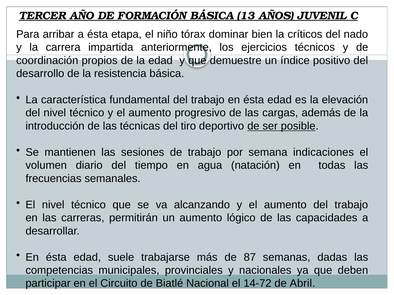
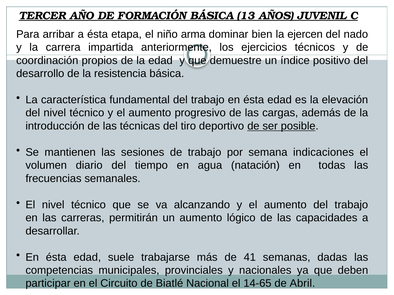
tórax: tórax -> arma
críticos: críticos -> ejercen
87: 87 -> 41
14-72: 14-72 -> 14-65
